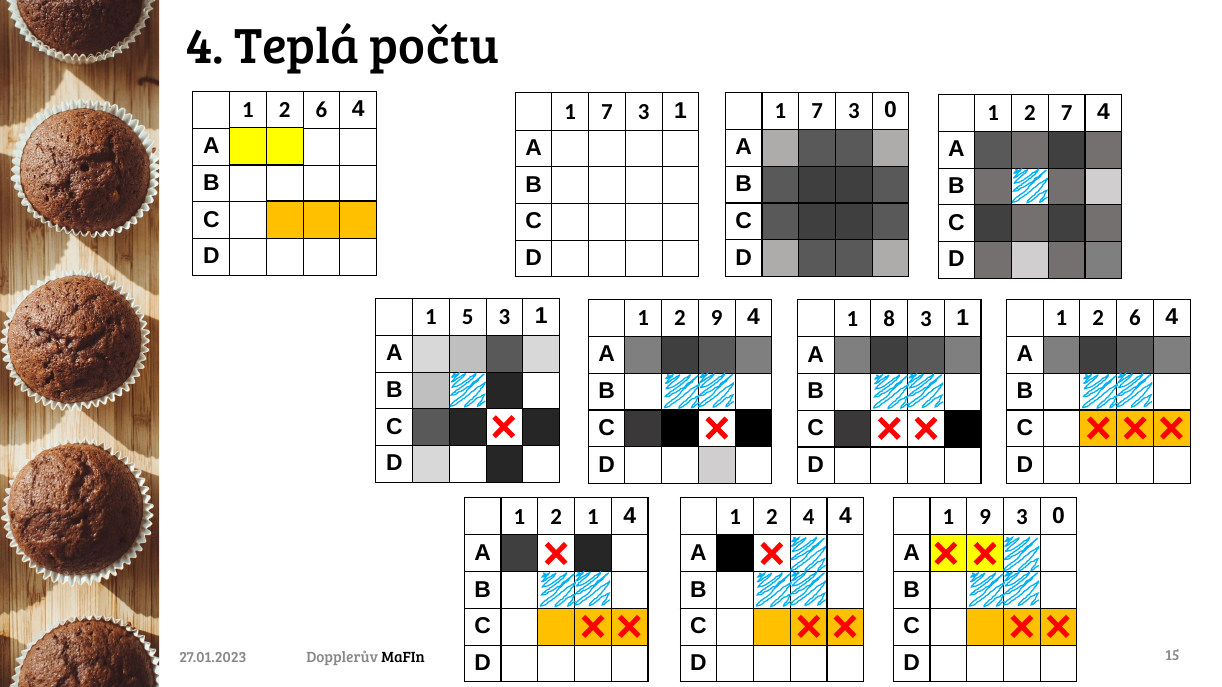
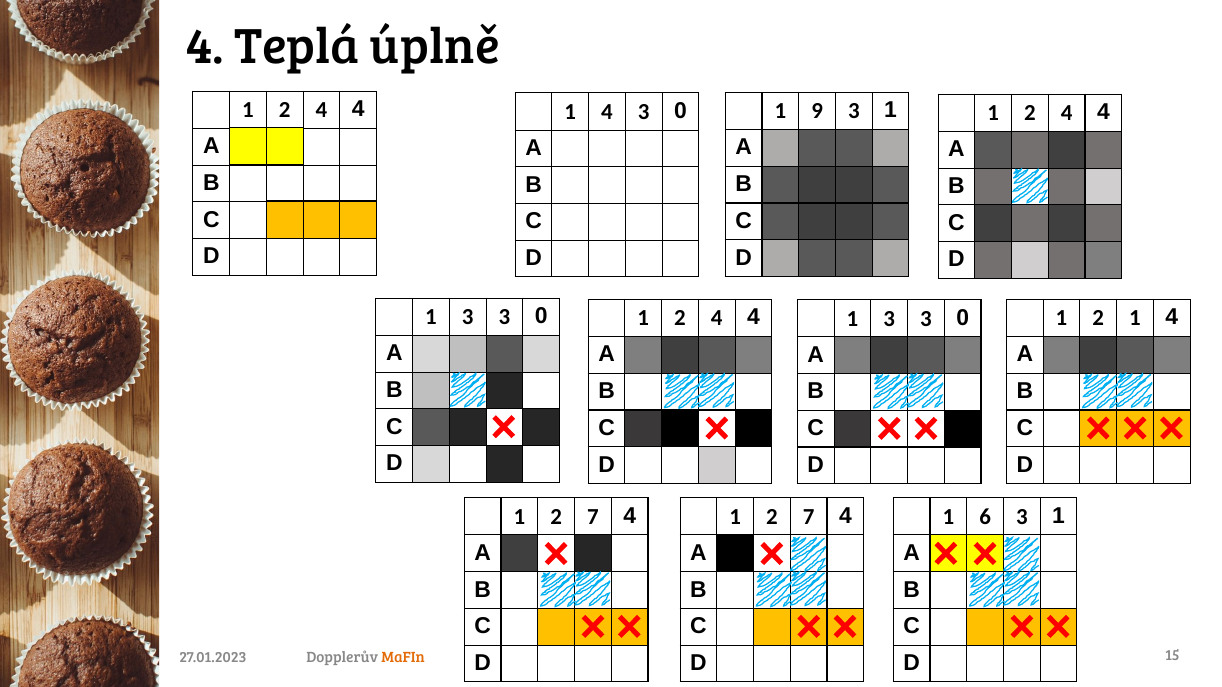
počtu: počtu -> úplně
6 at (321, 110): 6 -> 4
7 at (817, 111): 7 -> 9
0 at (891, 110): 0 -> 1
7 at (607, 112): 7 -> 4
1 at (681, 111): 1 -> 0
7 at (1067, 113): 7 -> 4
5 at (468, 317): 5 -> 3
1 at (541, 316): 1 -> 0
9 at (717, 318): 9 -> 4
6 at (1135, 318): 6 -> 1
8 at (889, 319): 8 -> 3
1 at (963, 318): 1 -> 0
1 at (593, 517): 1 -> 7
4 at (809, 517): 4 -> 7
1 9: 9 -> 6
0 at (1059, 516): 0 -> 1
MaFIn colour: black -> orange
